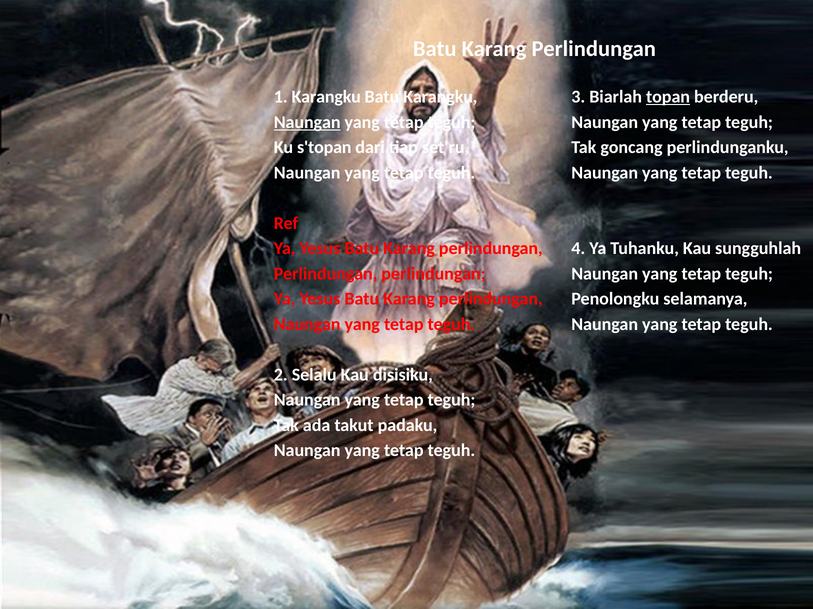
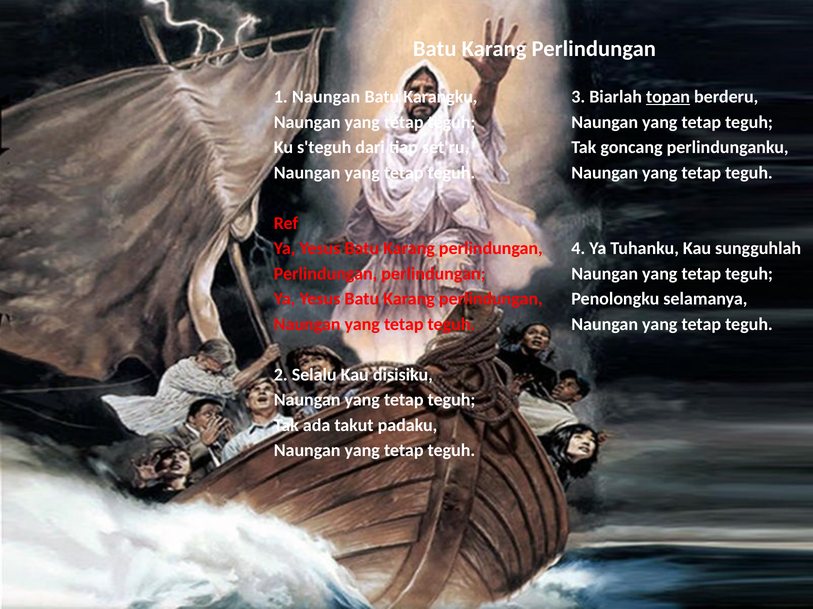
1 Karangku: Karangku -> Naungan
Naungan at (307, 122) underline: present -> none
s'topan: s'topan -> s'teguh
